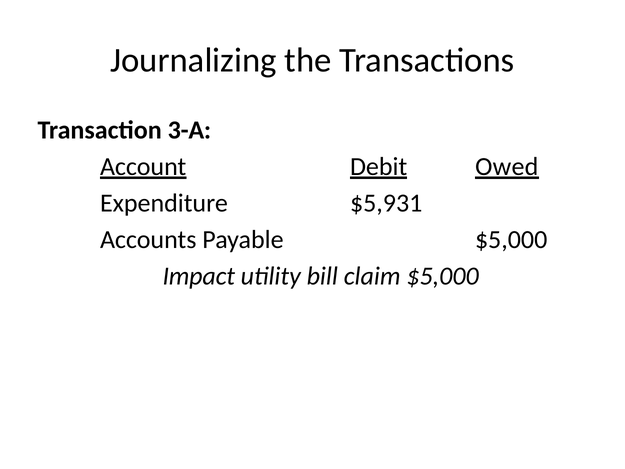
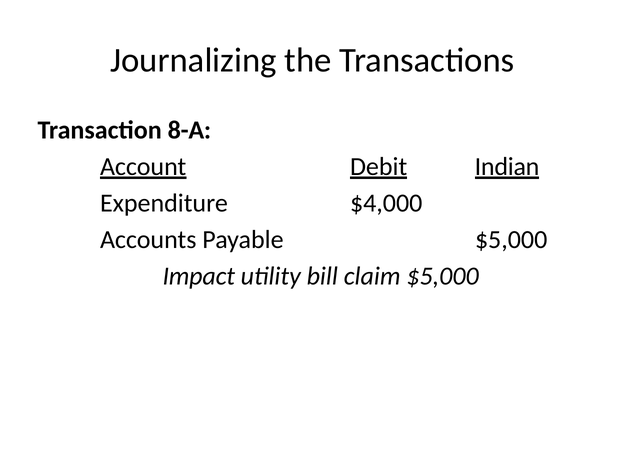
3-A: 3-A -> 8-A
Owed: Owed -> Indian
$5,931: $5,931 -> $4,000
